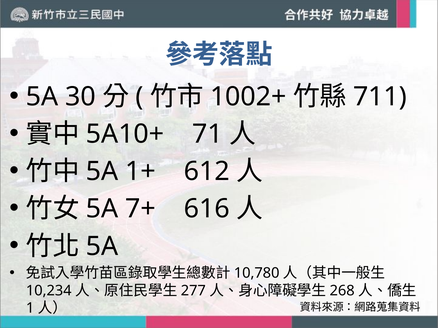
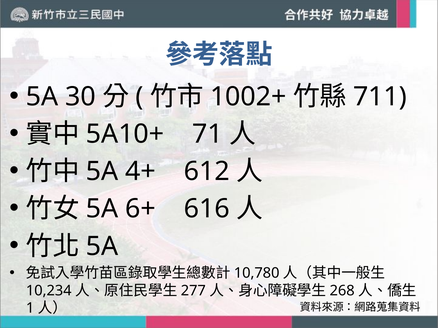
1+: 1+ -> 4+
7+: 7+ -> 6+
